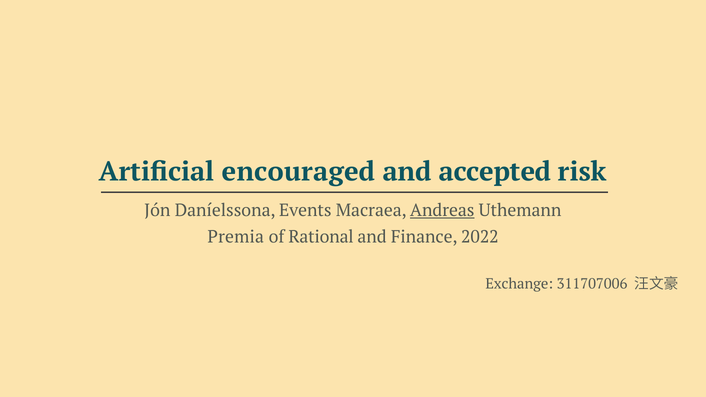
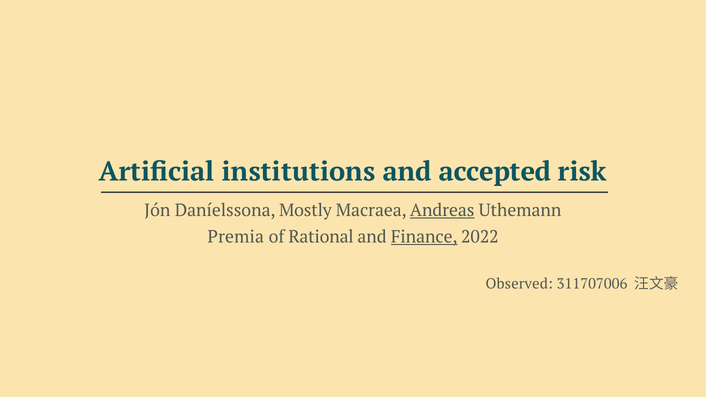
encouraged: encouraged -> institutions
Events: Events -> Mostly
Finance underline: none -> present
Exchange: Exchange -> Observed
